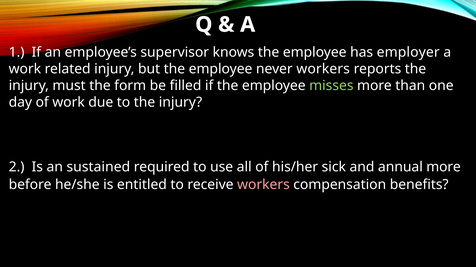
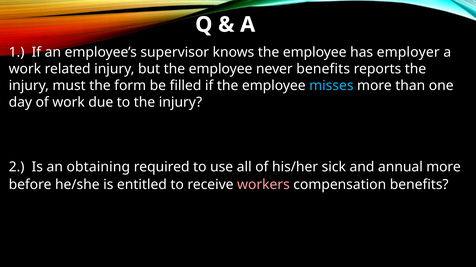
never workers: workers -> benefits
misses colour: light green -> light blue
sustained: sustained -> obtaining
